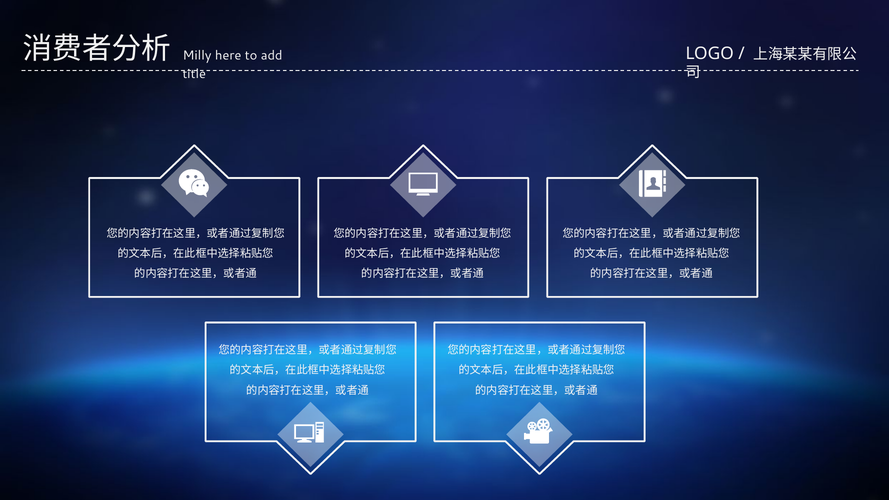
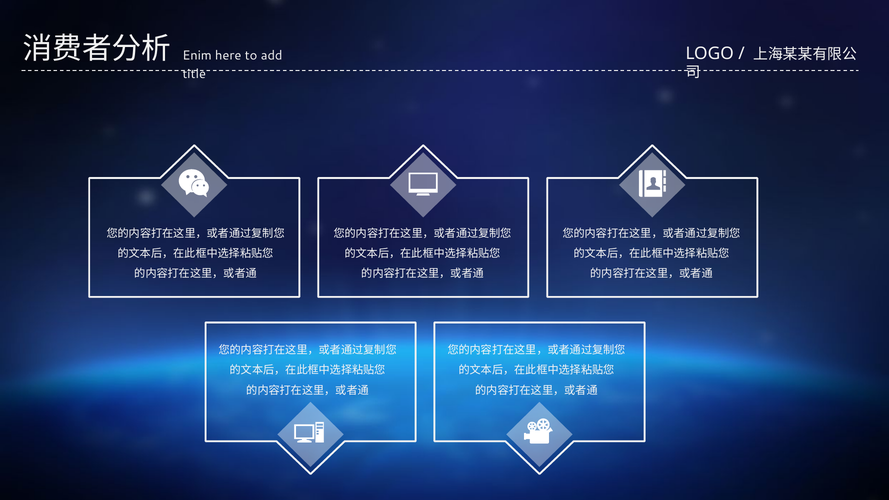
Milly: Milly -> Enim
